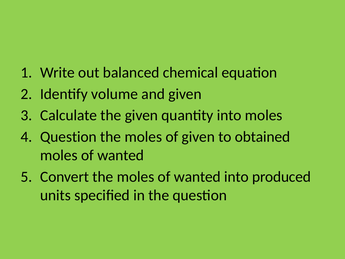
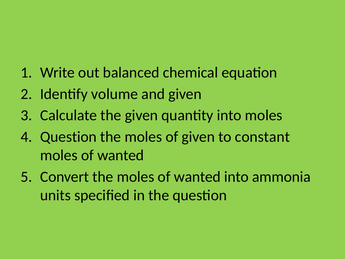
obtained: obtained -> constant
produced: produced -> ammonia
